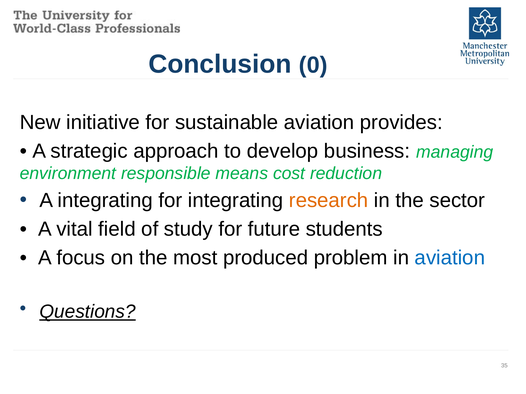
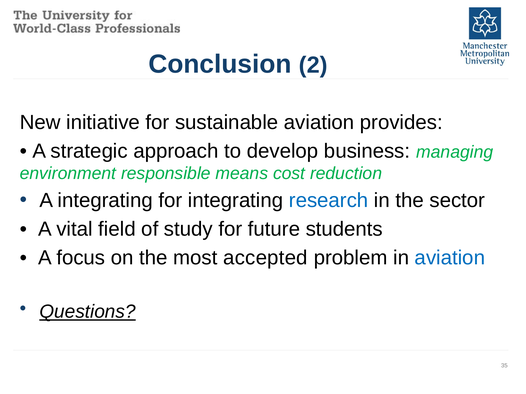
0: 0 -> 2
research colour: orange -> blue
produced: produced -> accepted
